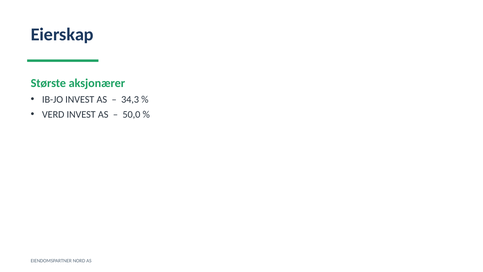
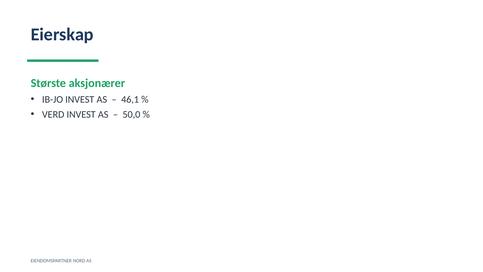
34,3: 34,3 -> 46,1
